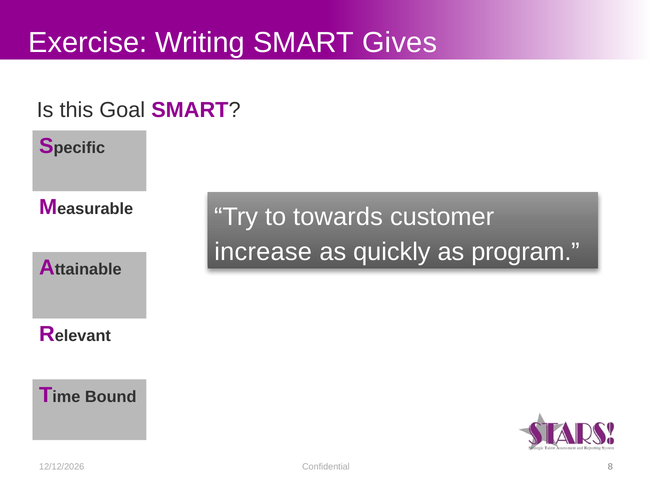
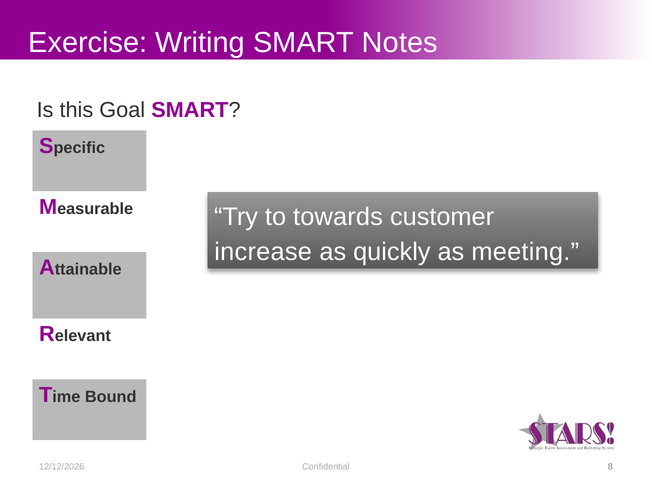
Gives: Gives -> Notes
program: program -> meeting
